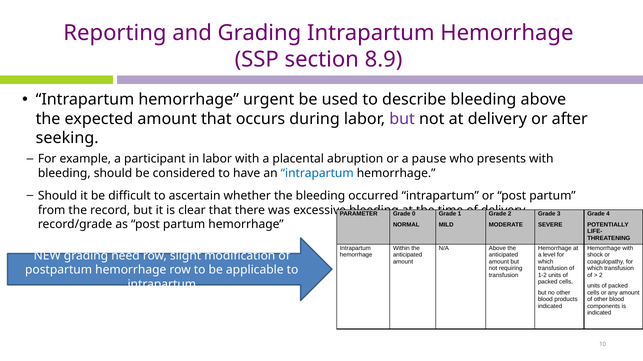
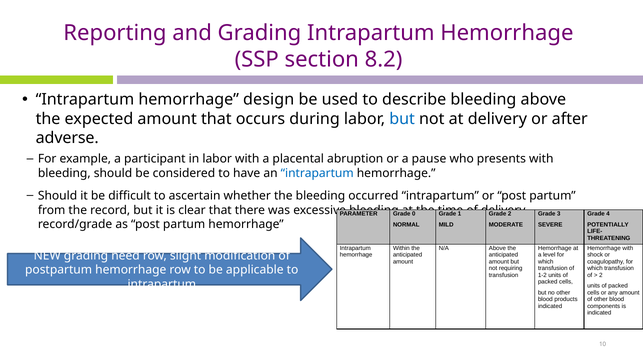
8.9: 8.9 -> 8.2
urgent: urgent -> design
but at (402, 119) colour: purple -> blue
seeking: seeking -> adverse
